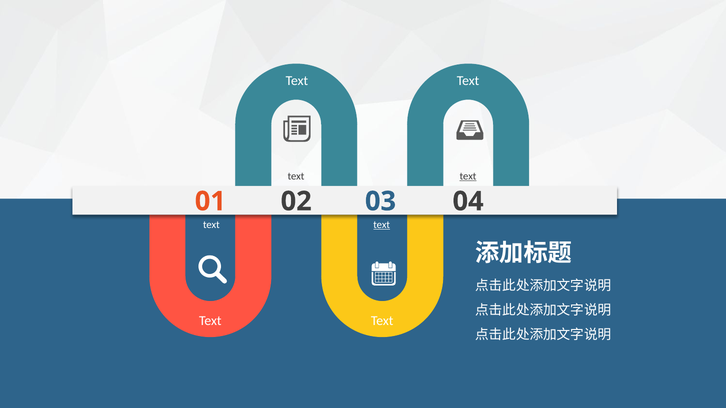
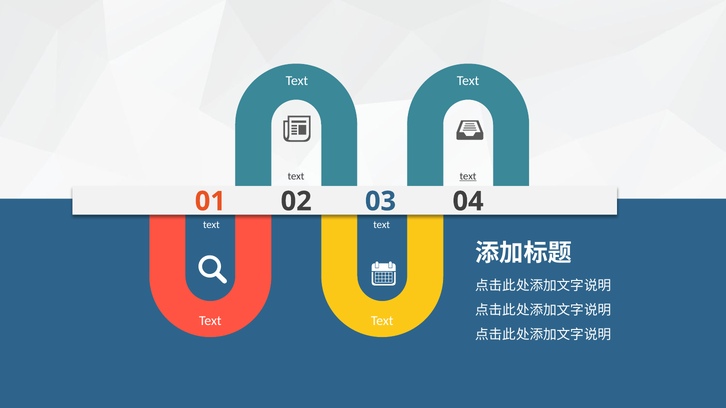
text at (382, 225) underline: present -> none
